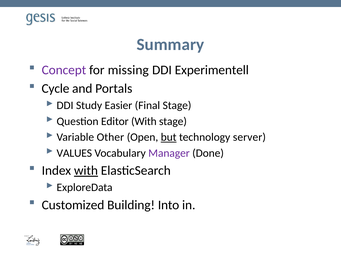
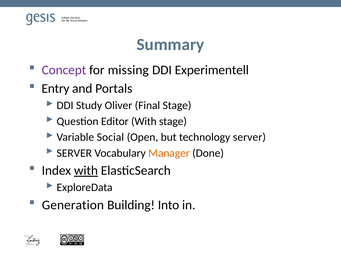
Cycle: Cycle -> Entry
Easier: Easier -> Oliver
Other: Other -> Social
but underline: present -> none
VALUES at (74, 153): VALUES -> SERVER
Manager colour: purple -> orange
Customized: Customized -> Generation
